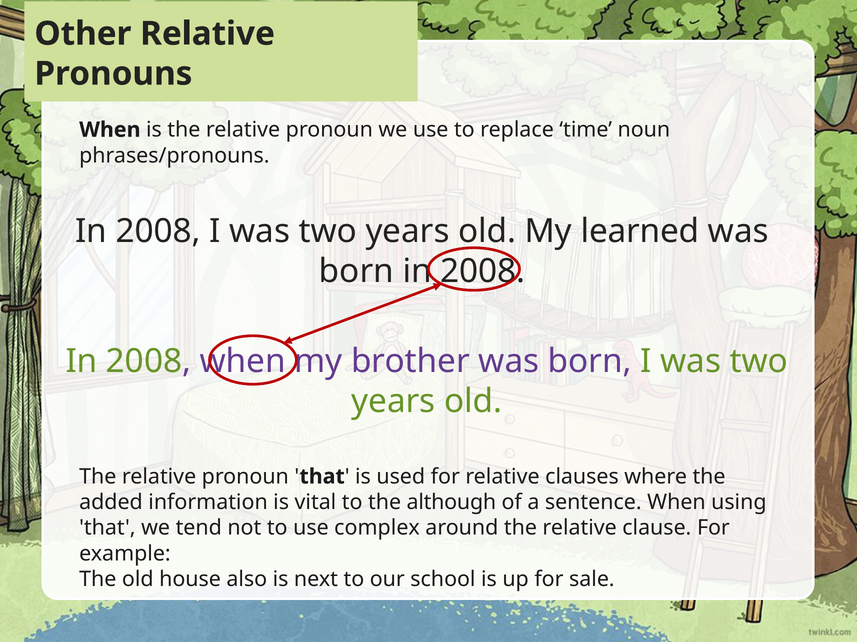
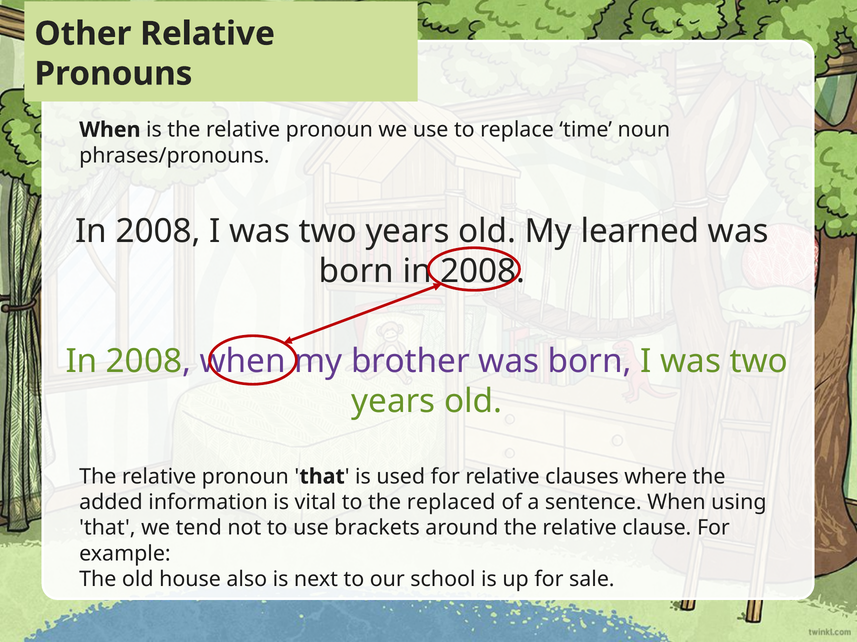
although: although -> replaced
complex: complex -> brackets
